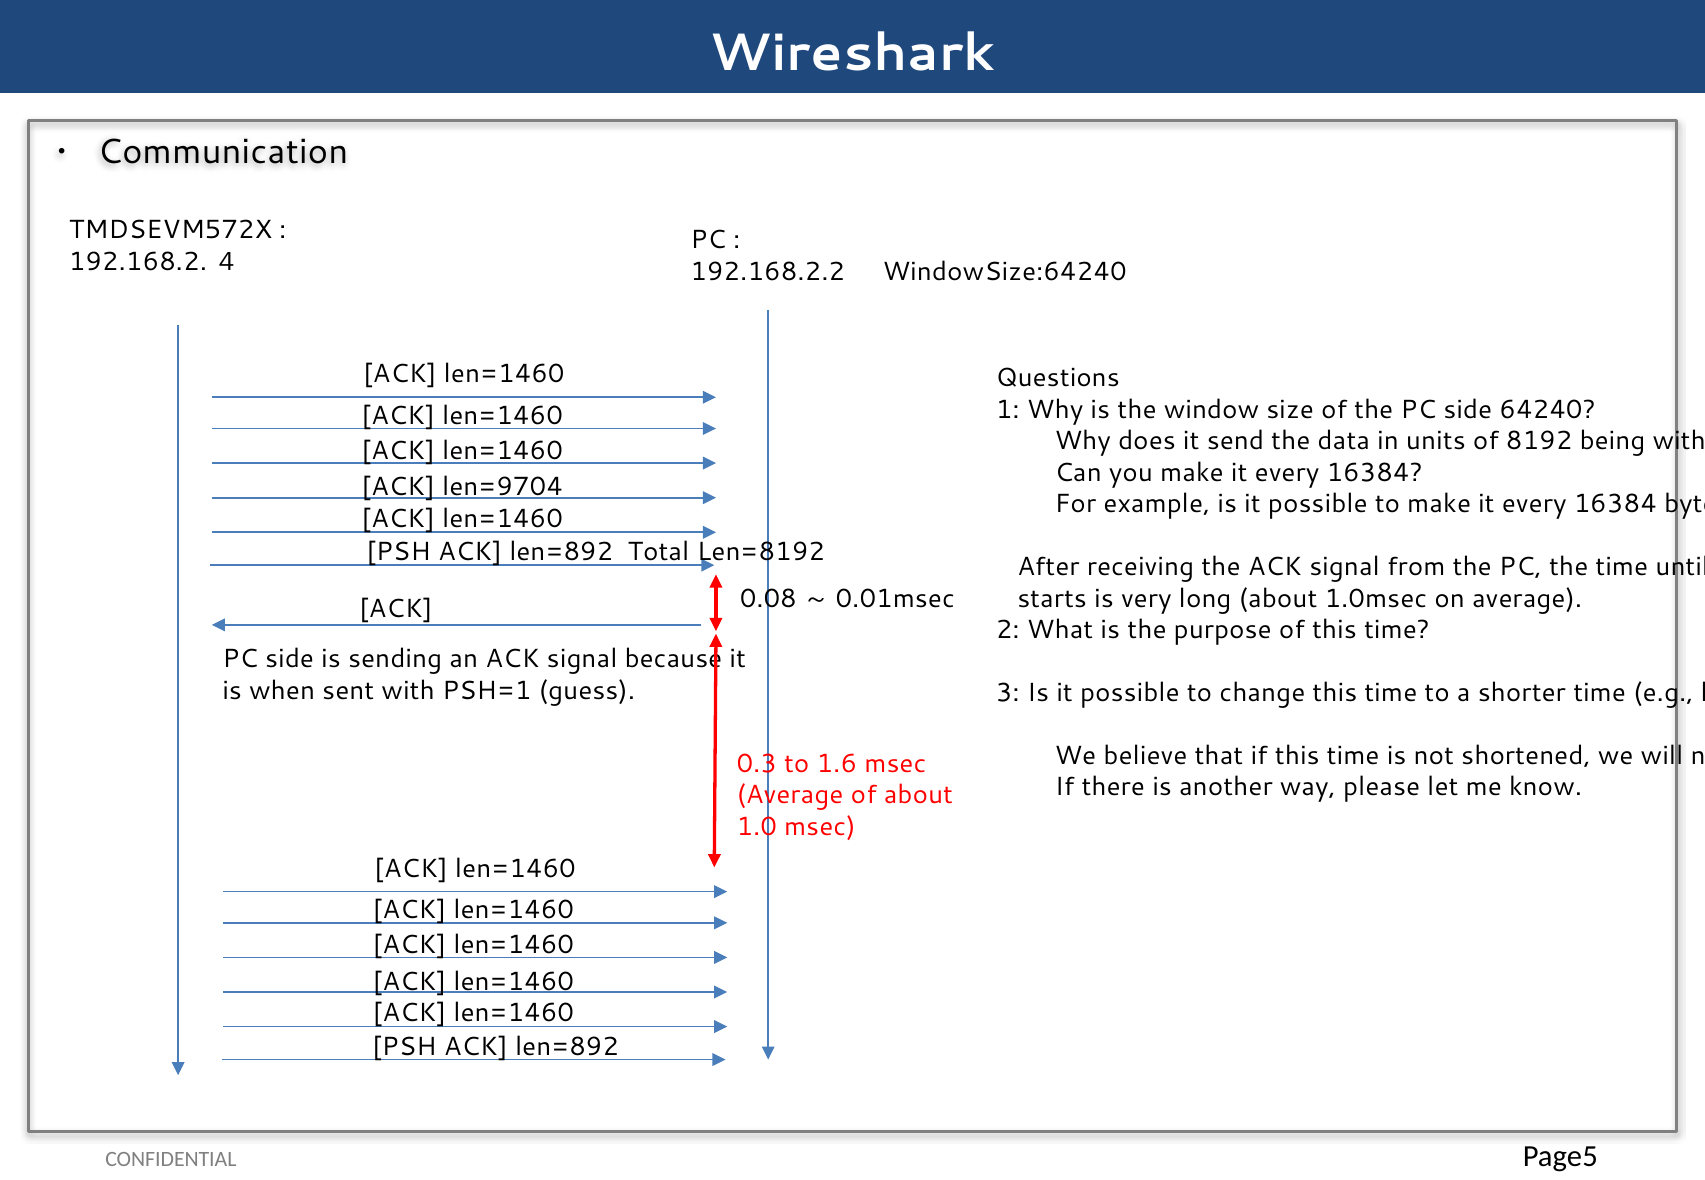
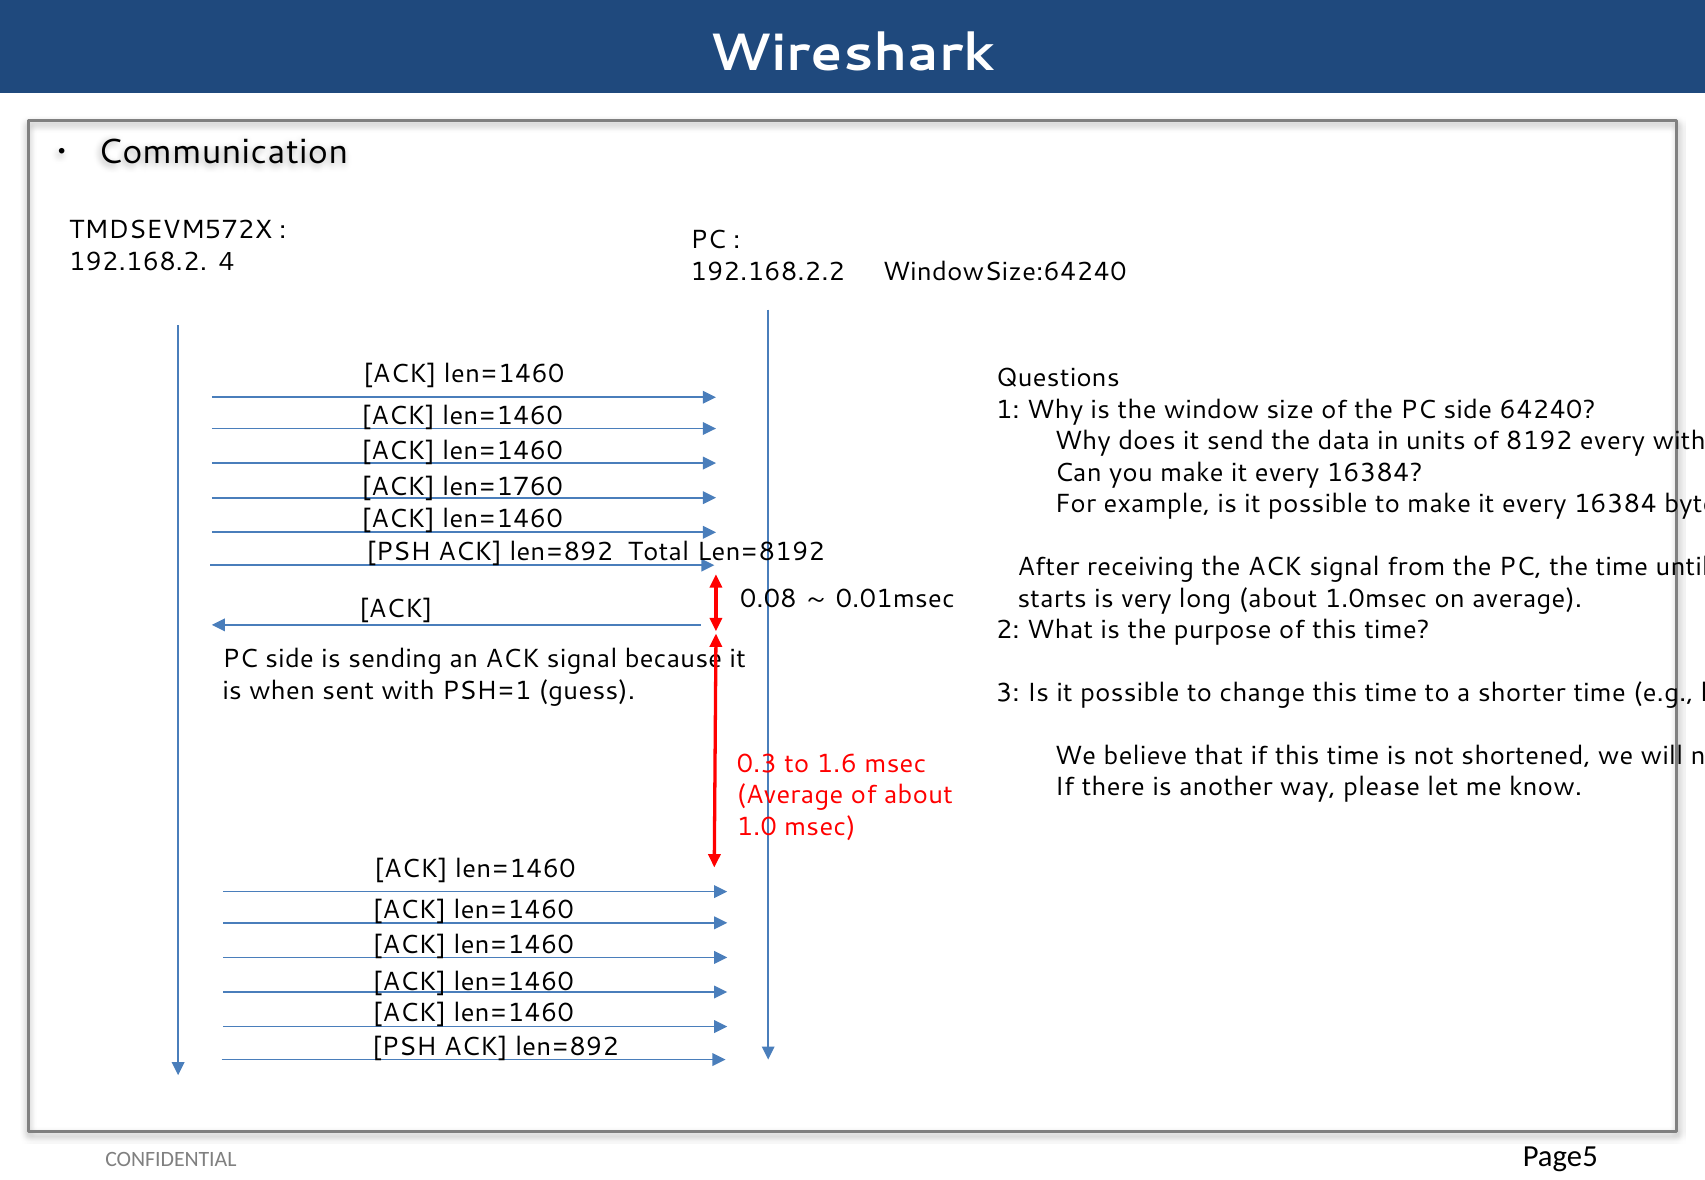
8192 being: being -> every
len=9704: len=9704 -> len=1760
